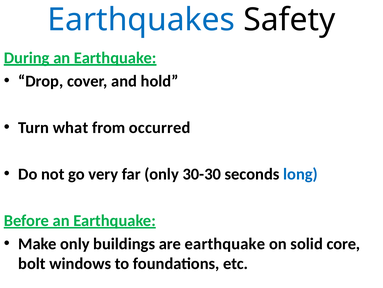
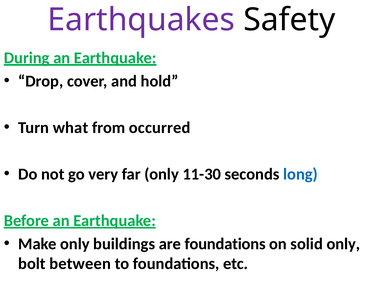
Earthquakes colour: blue -> purple
30-30: 30-30 -> 11-30
are earthquake: earthquake -> foundations
solid core: core -> only
windows: windows -> between
